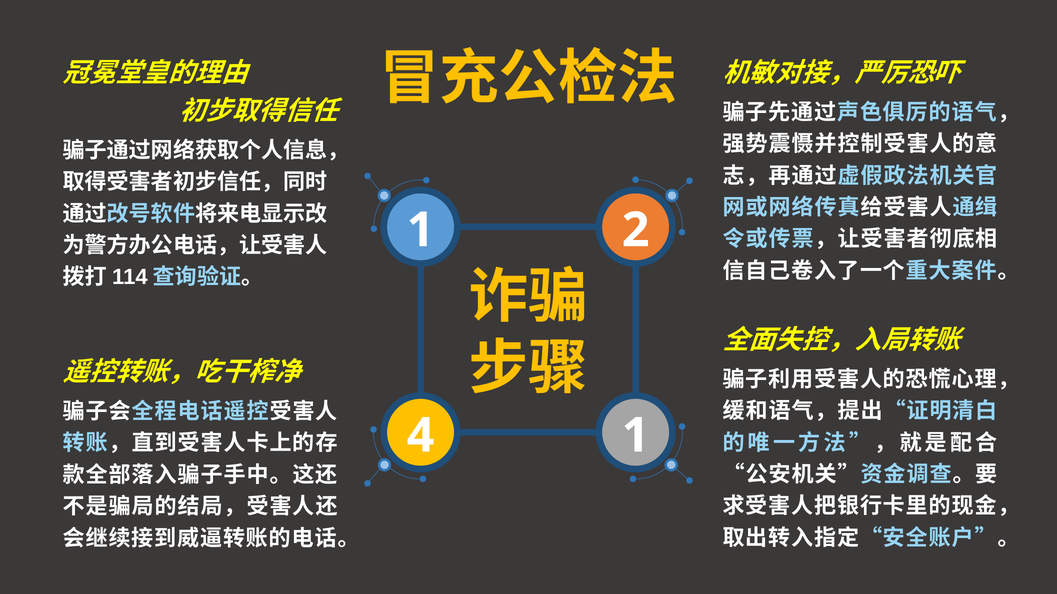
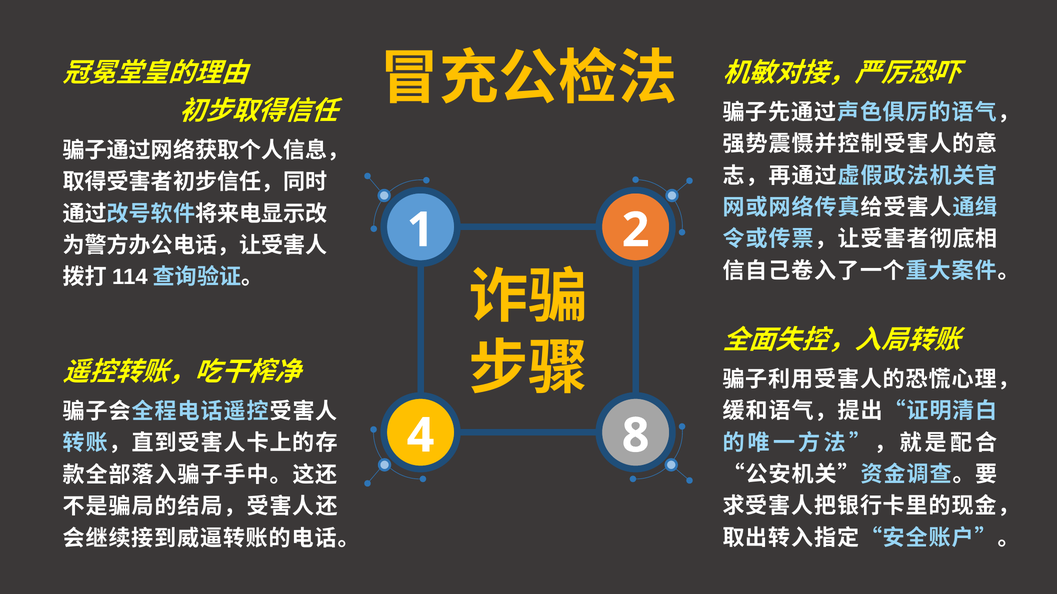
4 1: 1 -> 8
